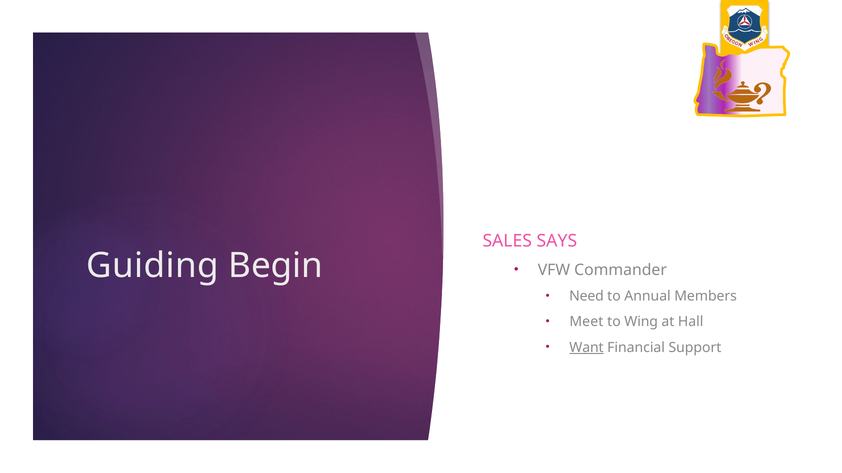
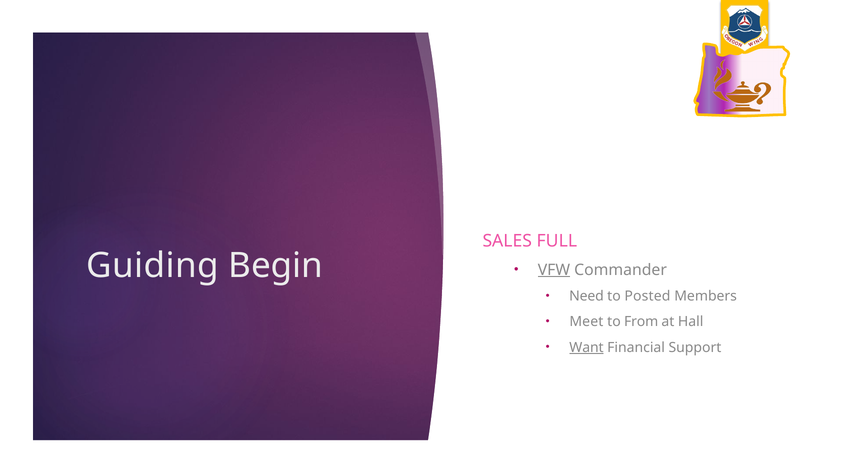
SAYS: SAYS -> FULL
VFW underline: none -> present
Annual: Annual -> Posted
Wing: Wing -> From
